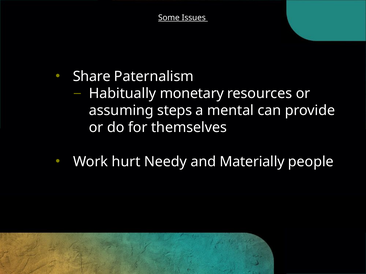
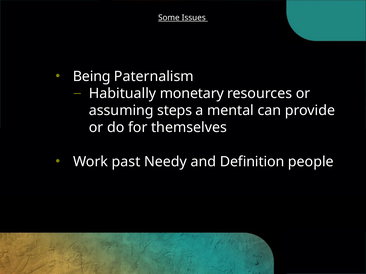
Share: Share -> Being
hurt: hurt -> past
Materially: Materially -> Definition
